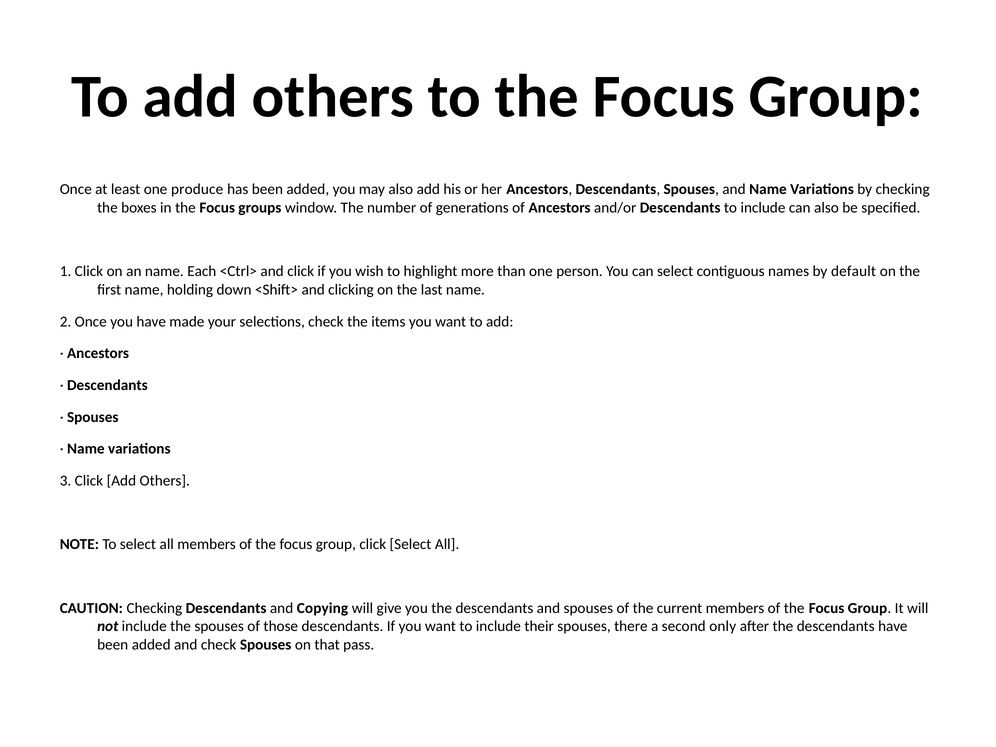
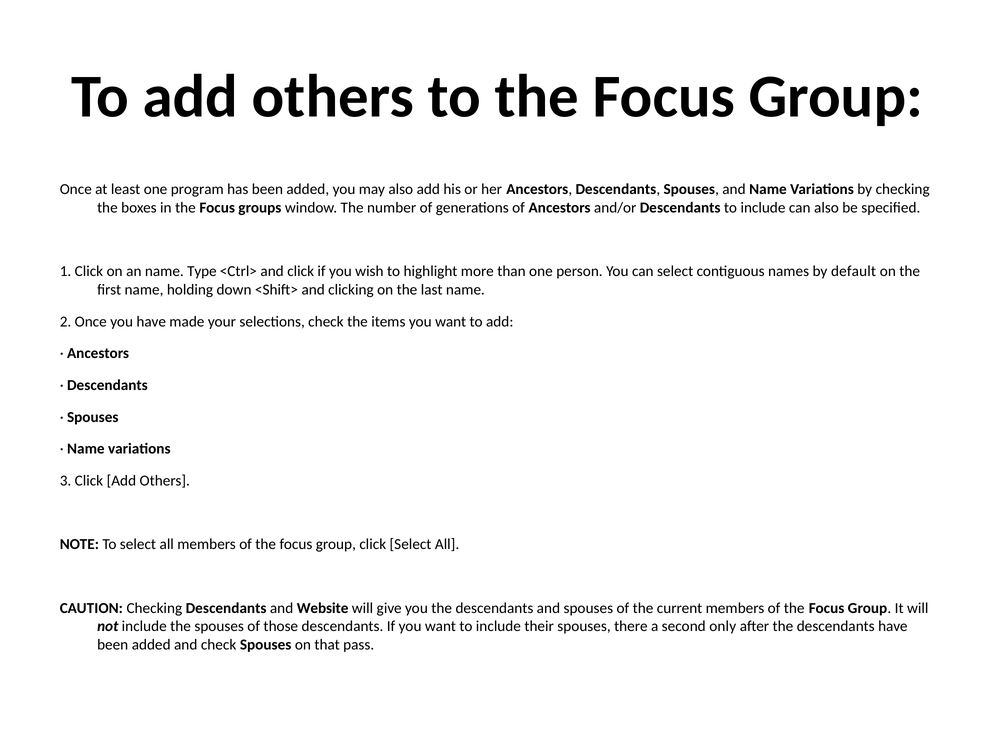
produce: produce -> program
Each: Each -> Type
Copying: Copying -> Website
